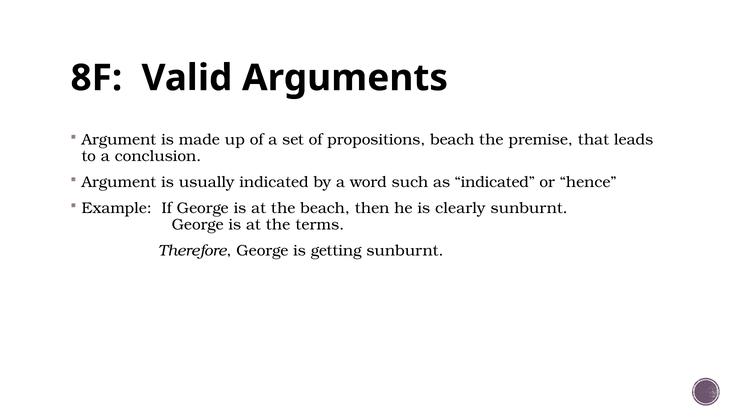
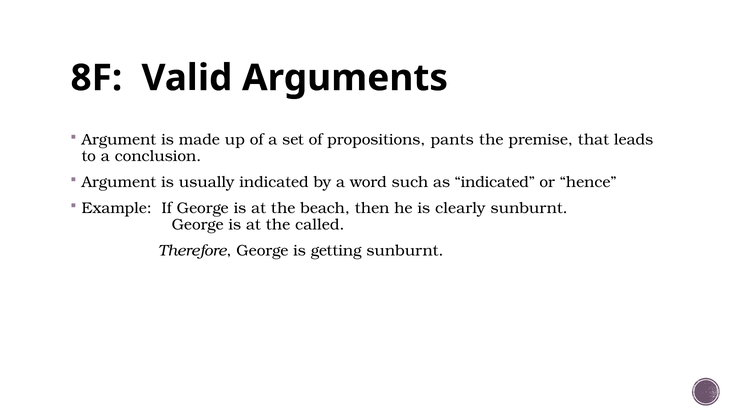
propositions beach: beach -> pants
terms: terms -> called
